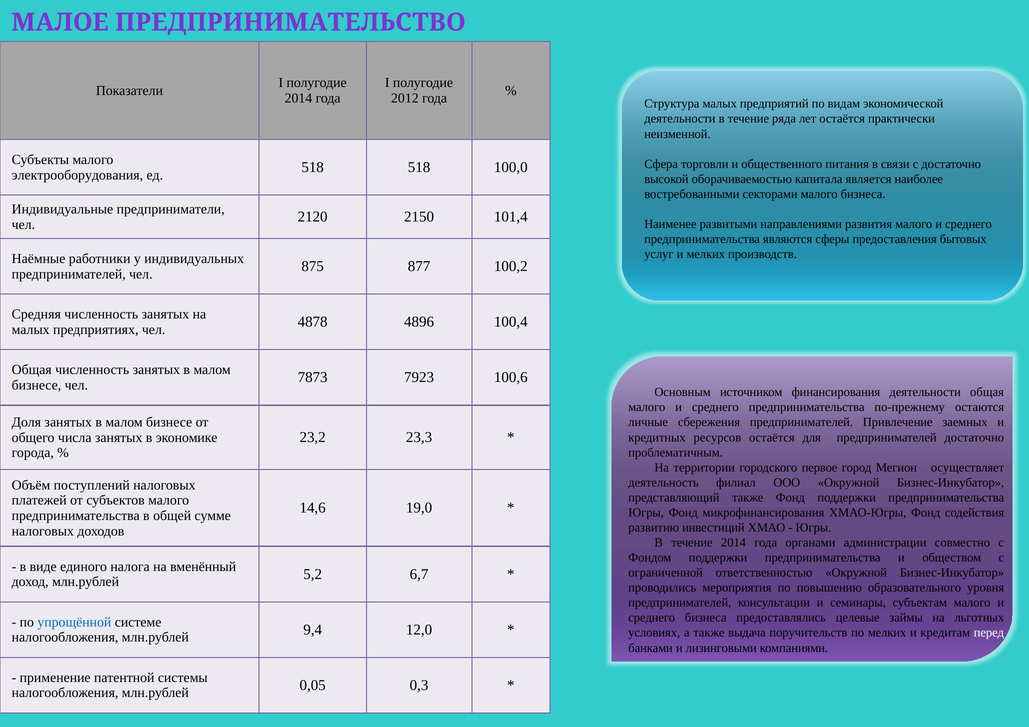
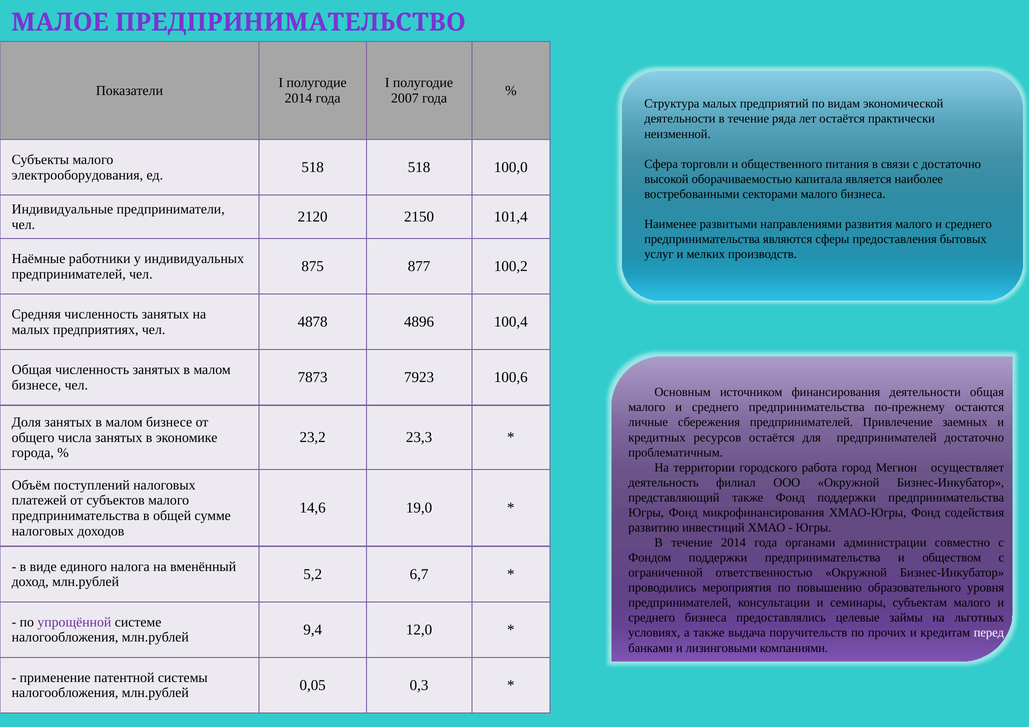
2012: 2012 -> 2007
первое: первое -> работа
упрощённой colour: blue -> purple
по мелких: мелких -> прочих
